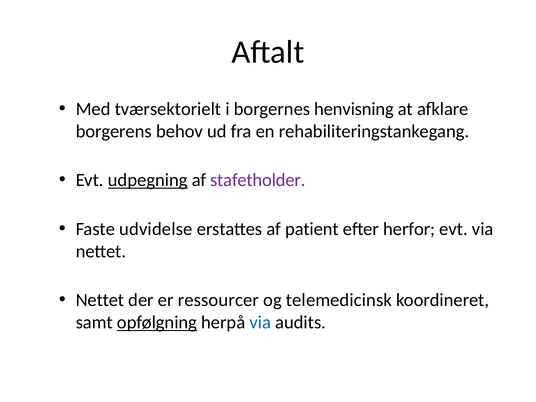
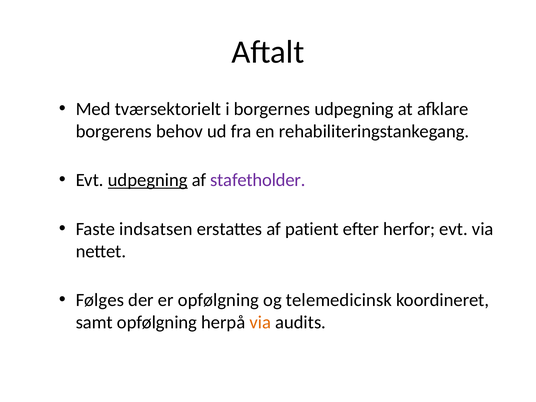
borgernes henvisning: henvisning -> udpegning
udvidelse: udvidelse -> indsatsen
Nettet at (100, 300): Nettet -> Følges
er ressourcer: ressourcer -> opfølgning
opfølgning at (157, 322) underline: present -> none
via at (260, 322) colour: blue -> orange
